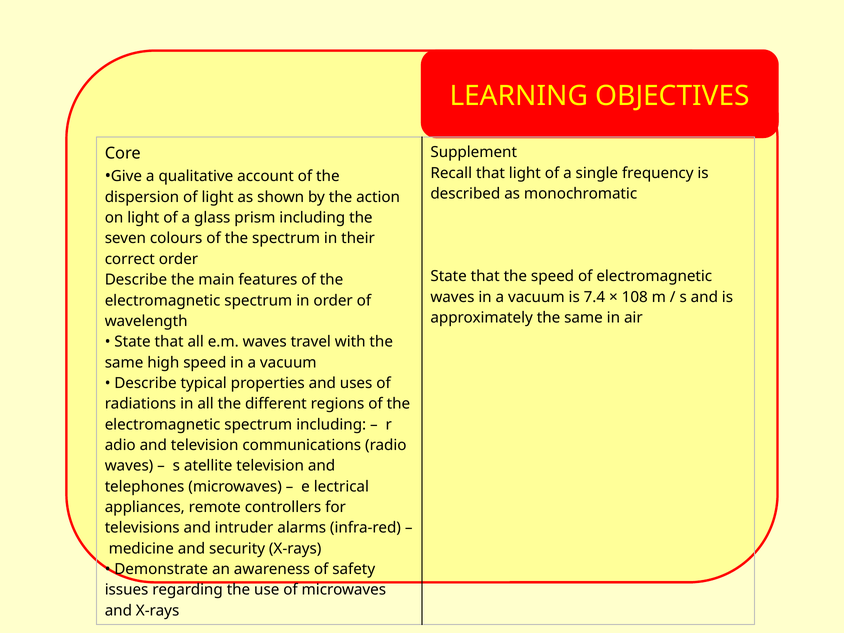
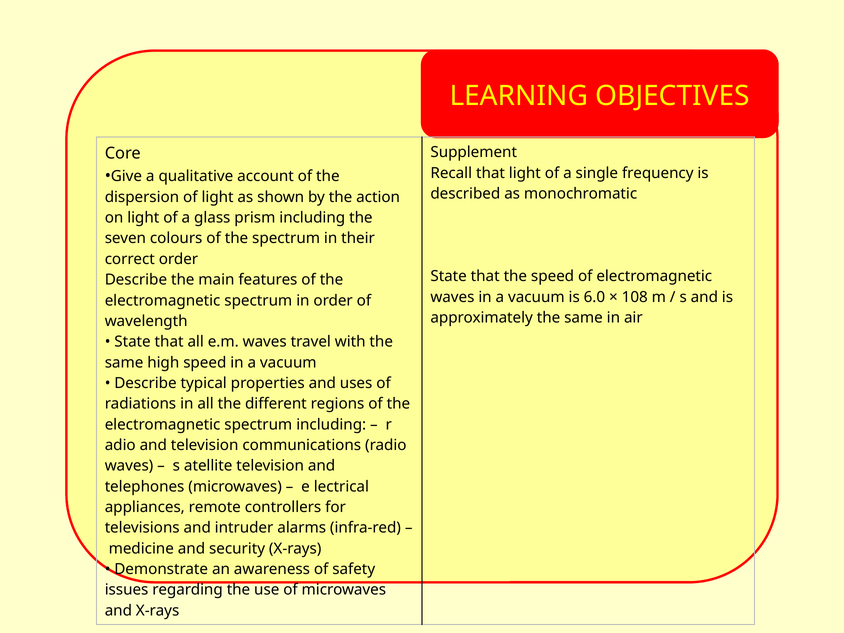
7.4: 7.4 -> 6.0
